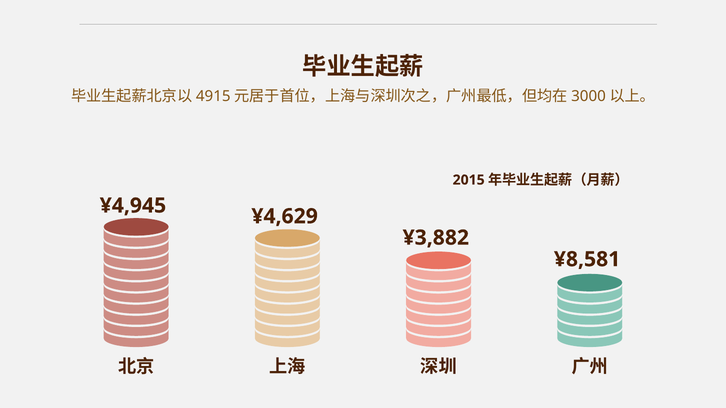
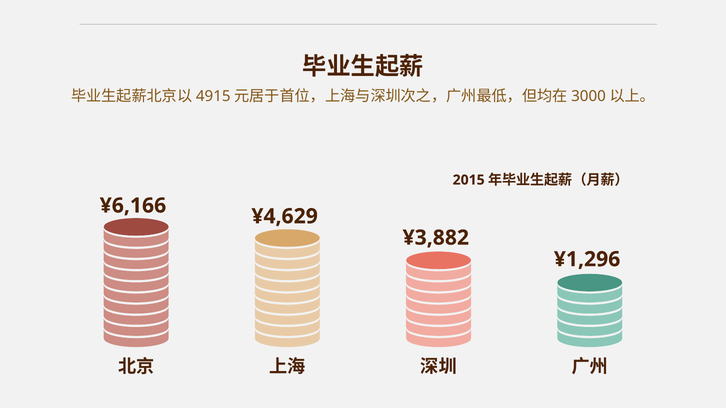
¥4,945: ¥4,945 -> ¥6,166
¥8,581: ¥8,581 -> ¥1,296
